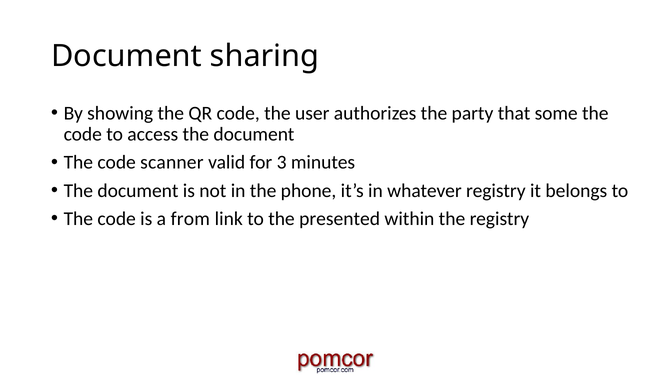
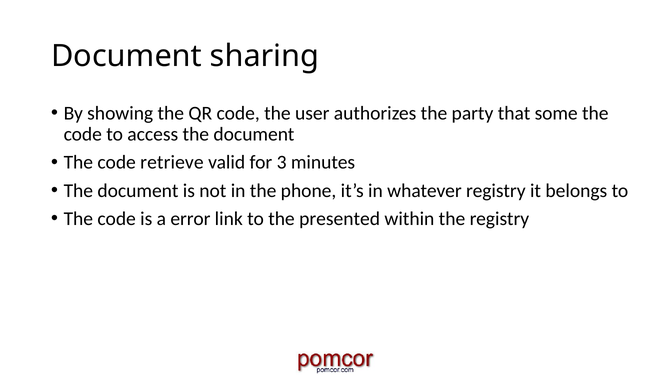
scanner: scanner -> retrieve
from: from -> error
